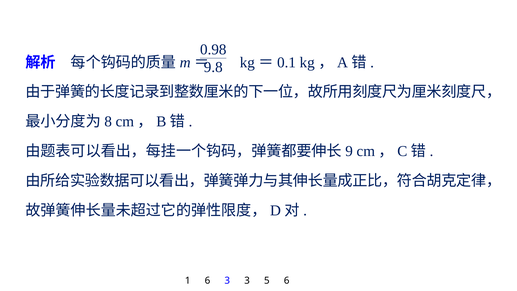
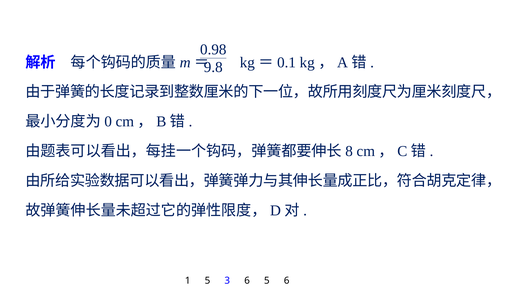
8: 8 -> 0
9: 9 -> 8
1 6: 6 -> 5
3 3: 3 -> 6
